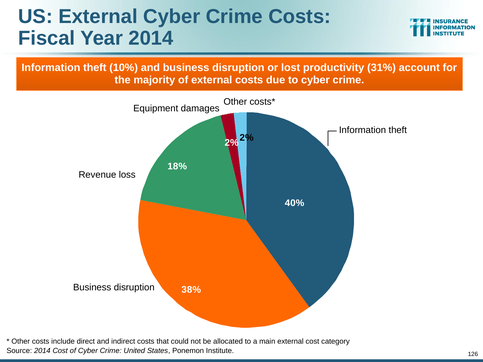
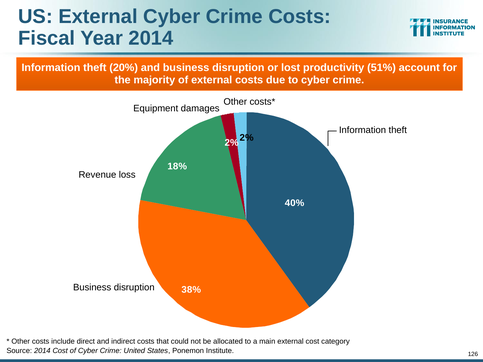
10%: 10% -> 20%
31%: 31% -> 51%
